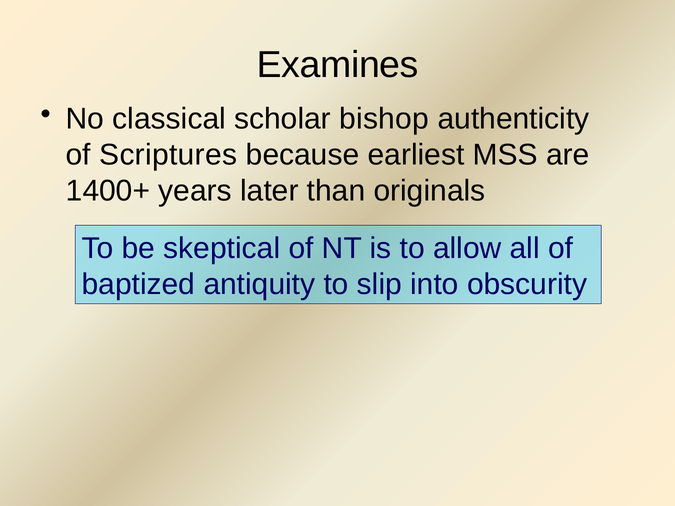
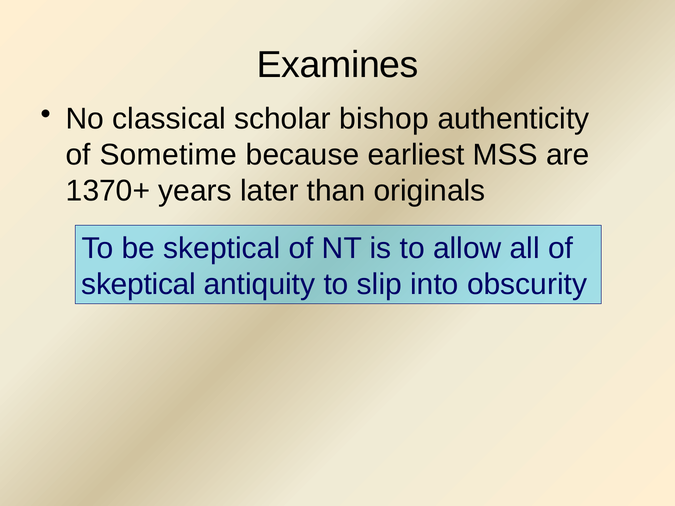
Scriptures: Scriptures -> Sometime
1400+: 1400+ -> 1370+
baptized at (138, 284): baptized -> skeptical
